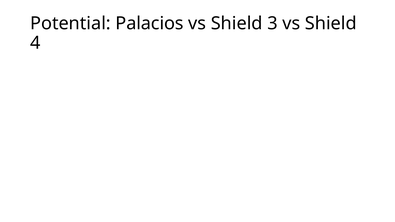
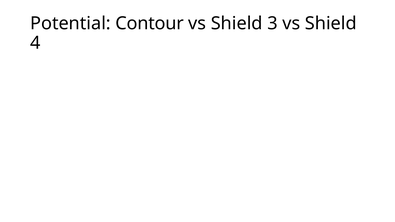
Palacios: Palacios -> Contour
